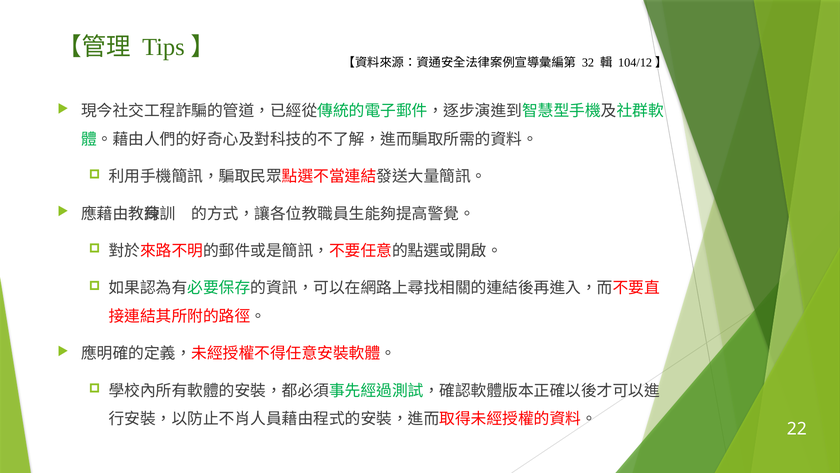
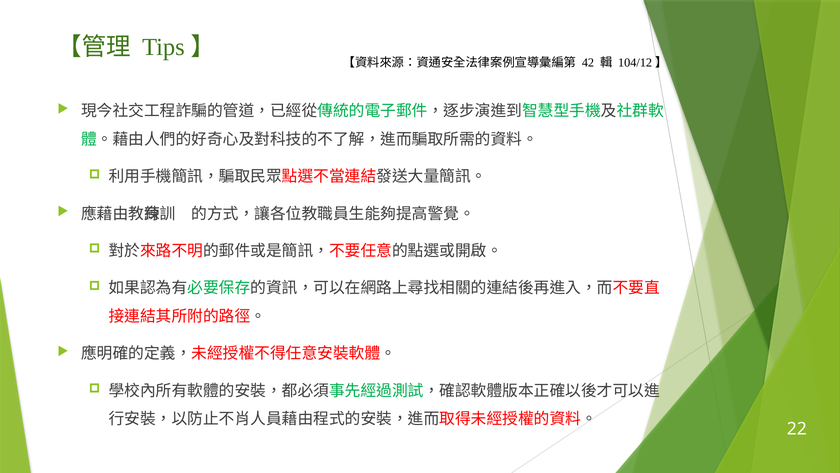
32: 32 -> 42
